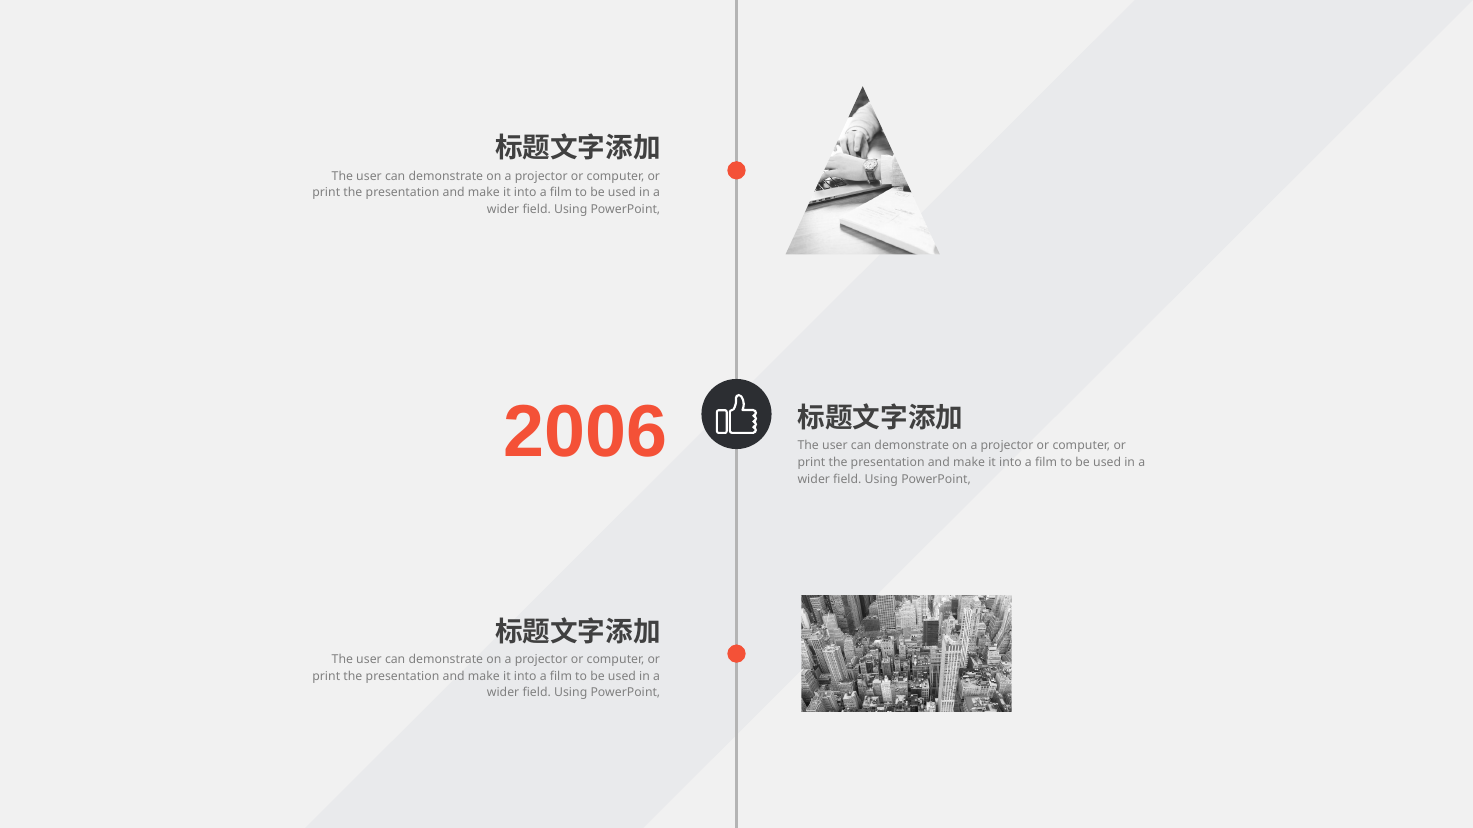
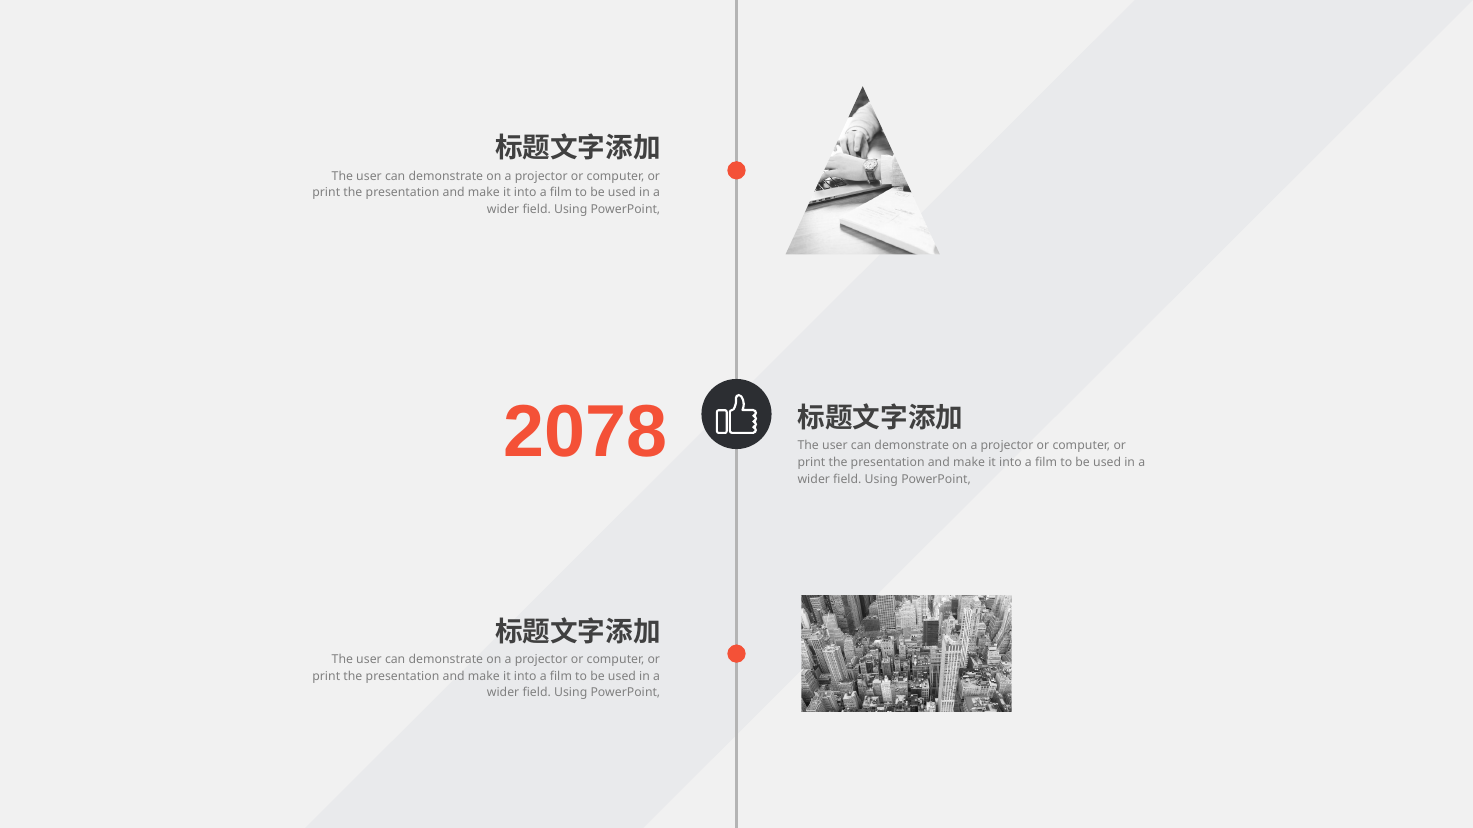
2006: 2006 -> 2078
